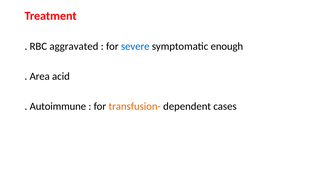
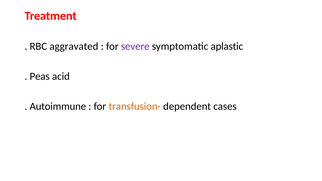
severe colour: blue -> purple
enough: enough -> aplastic
Area: Area -> Peas
